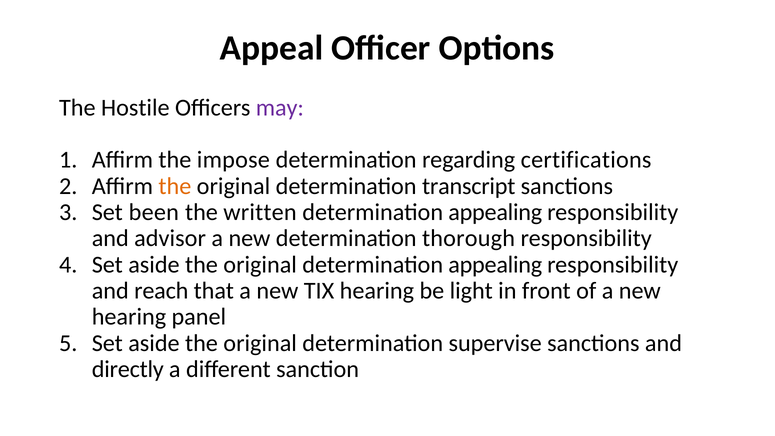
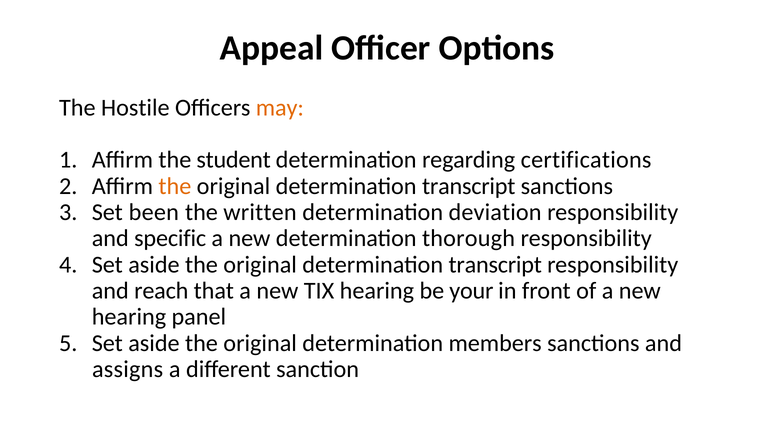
may colour: purple -> orange
impose: impose -> student
appealing at (495, 212): appealing -> deviation
advisor: advisor -> specific
appealing at (495, 265): appealing -> transcript
light: light -> your
supervise: supervise -> members
directly: directly -> assigns
